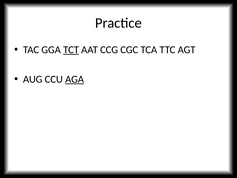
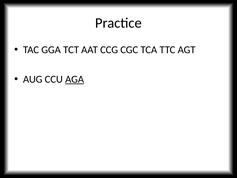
TCT underline: present -> none
